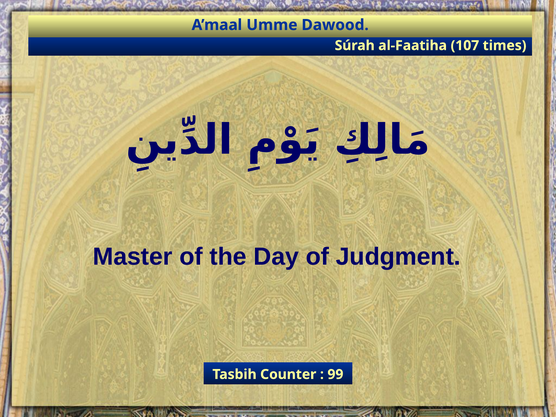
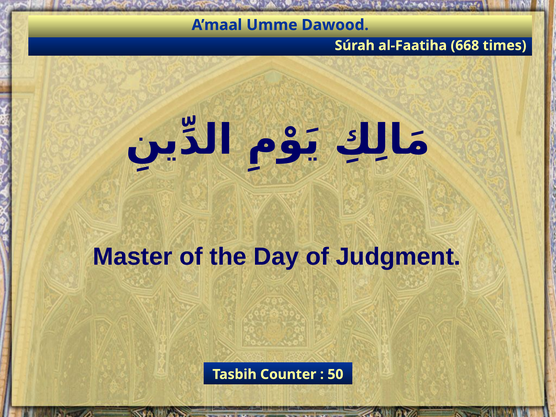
107: 107 -> 668
99: 99 -> 50
